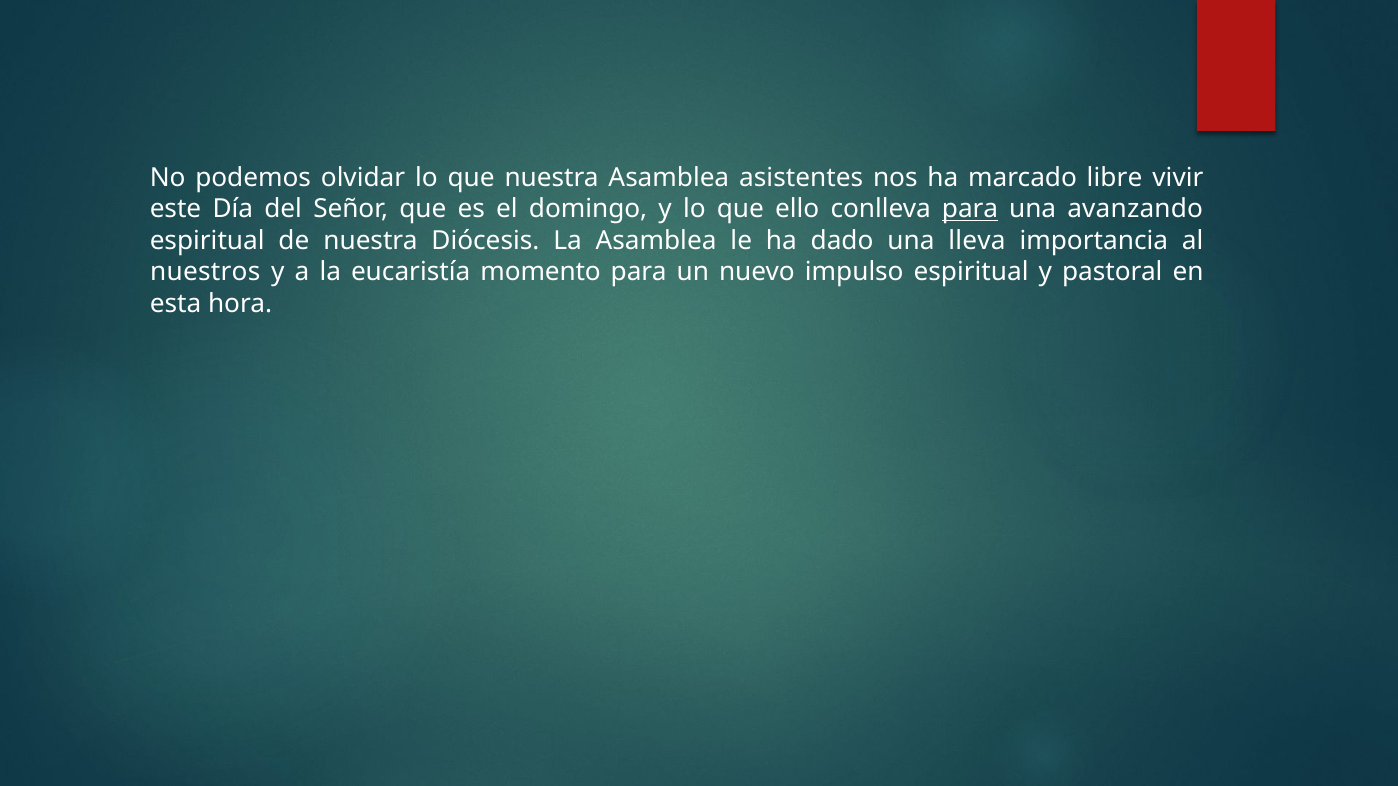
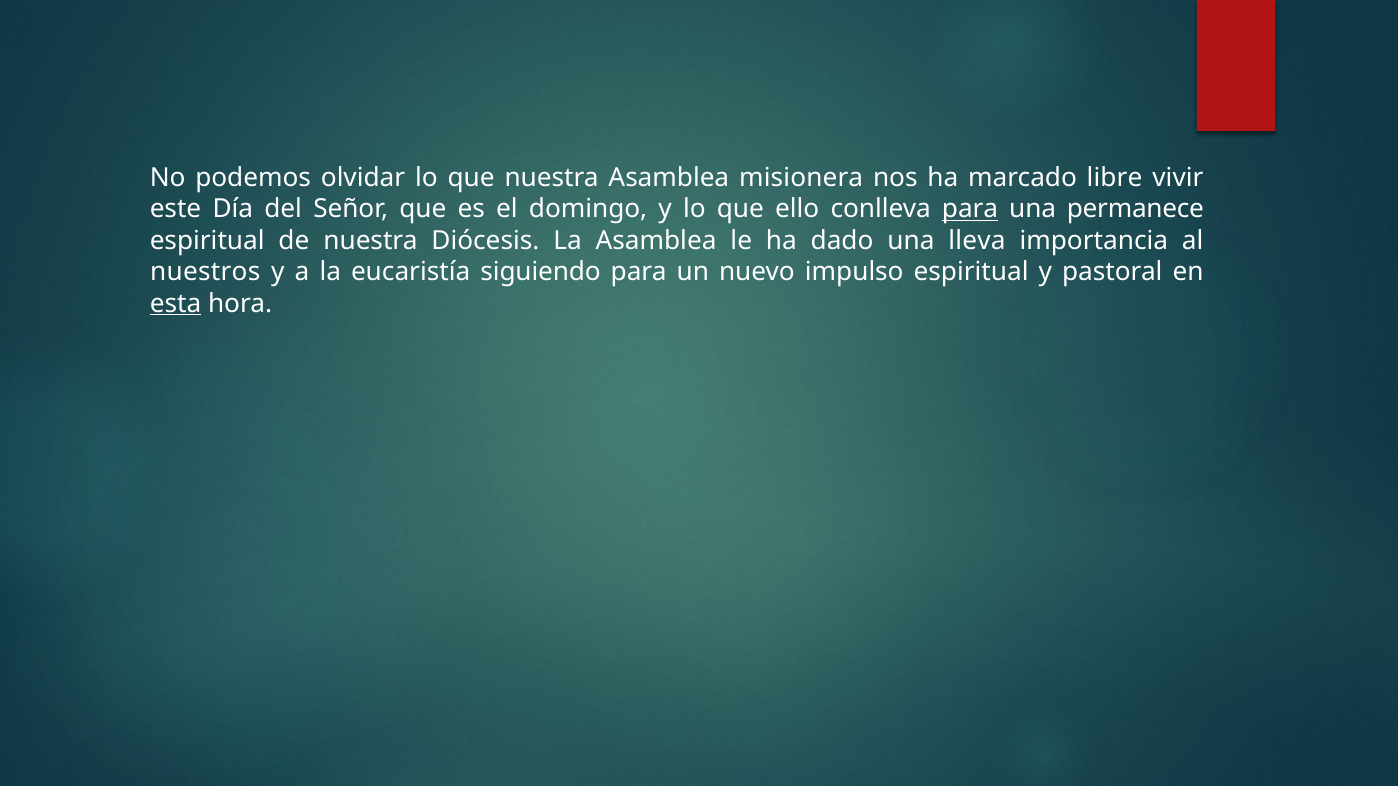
asistentes: asistentes -> misionera
avanzando: avanzando -> permanece
momento: momento -> siguiendo
esta underline: none -> present
